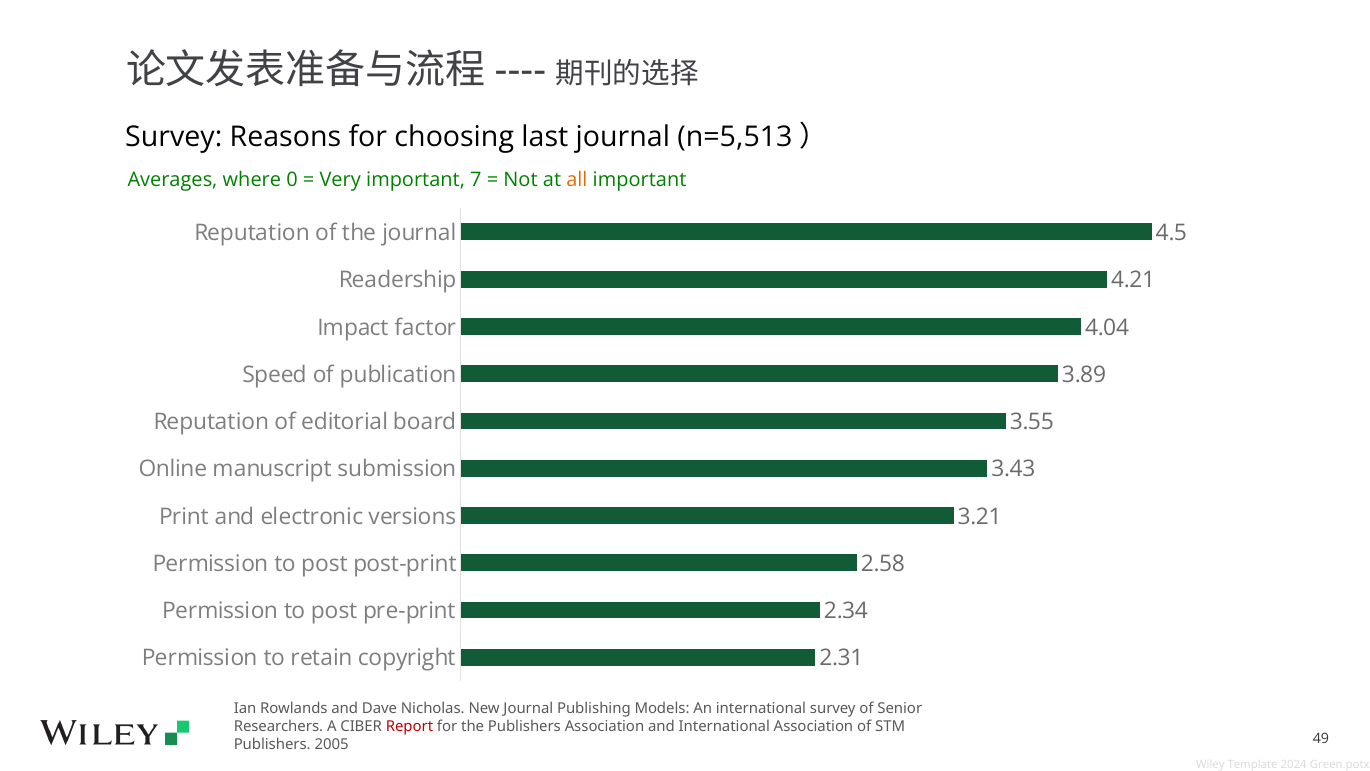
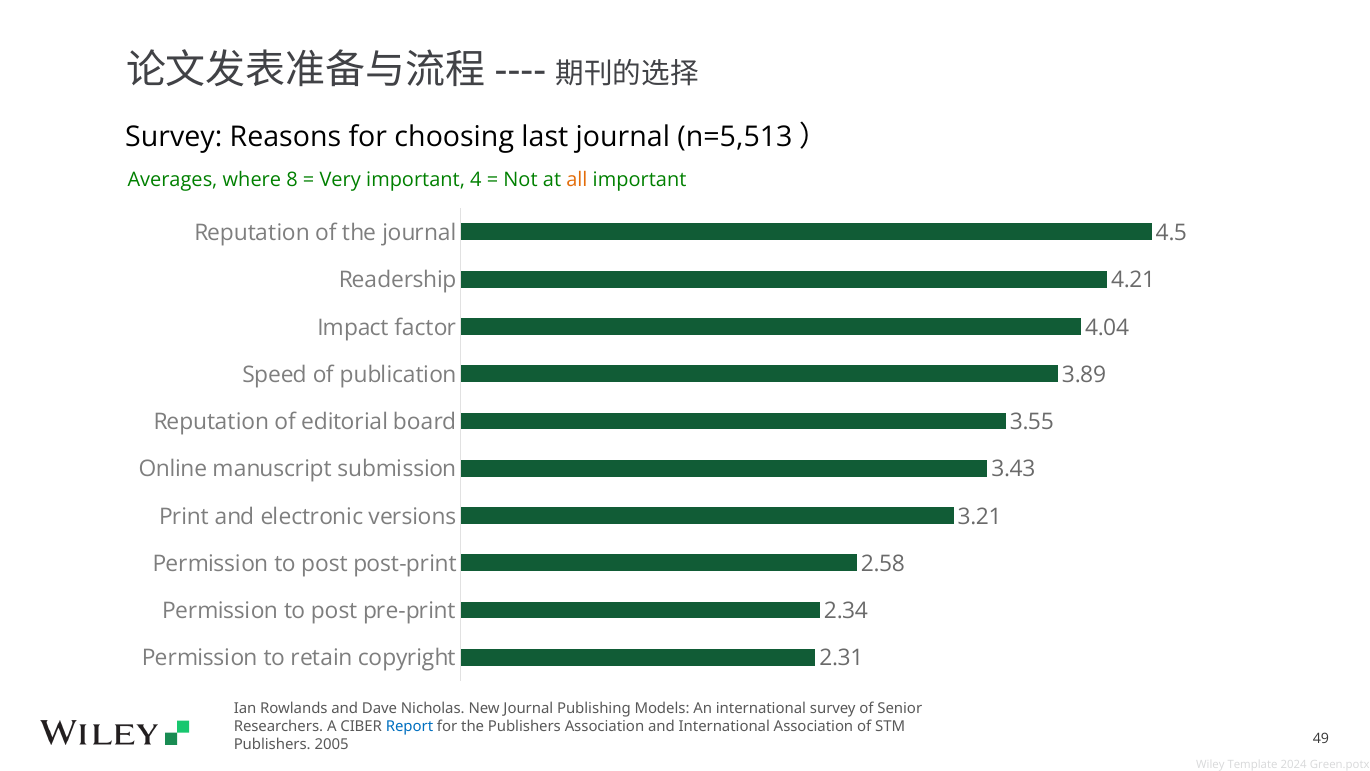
0: 0 -> 8
7: 7 -> 4
Report colour: red -> blue
